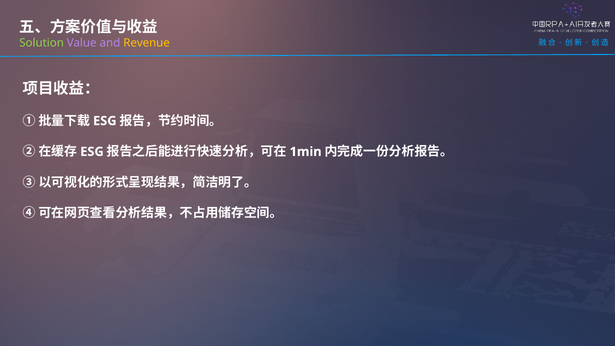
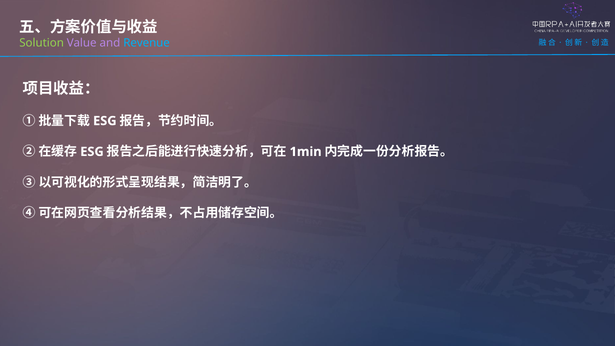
Revenue colour: yellow -> light blue
